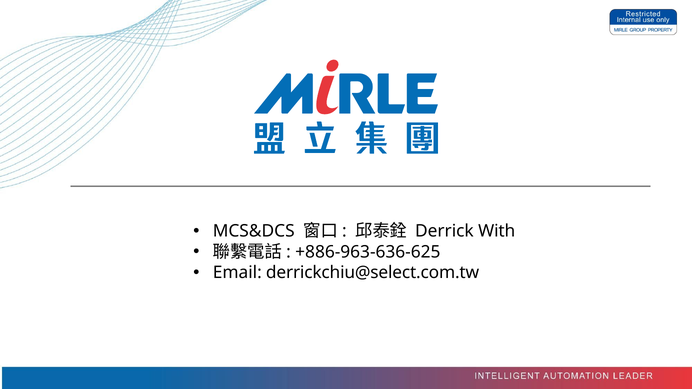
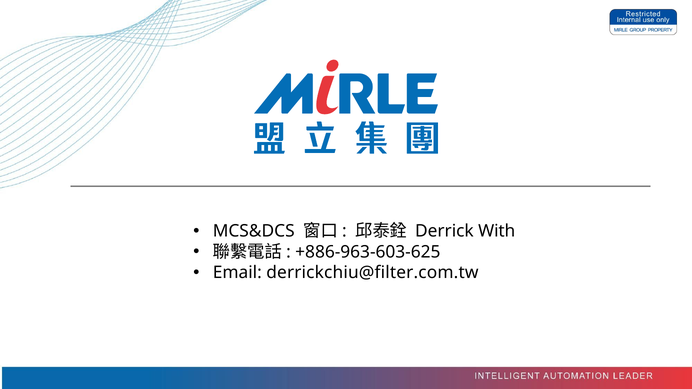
+886-963-636-625: +886-963-636-625 -> +886-963-603-625
derrickchiu@select.com.tw: derrickchiu@select.com.tw -> derrickchiu@filter.com.tw
